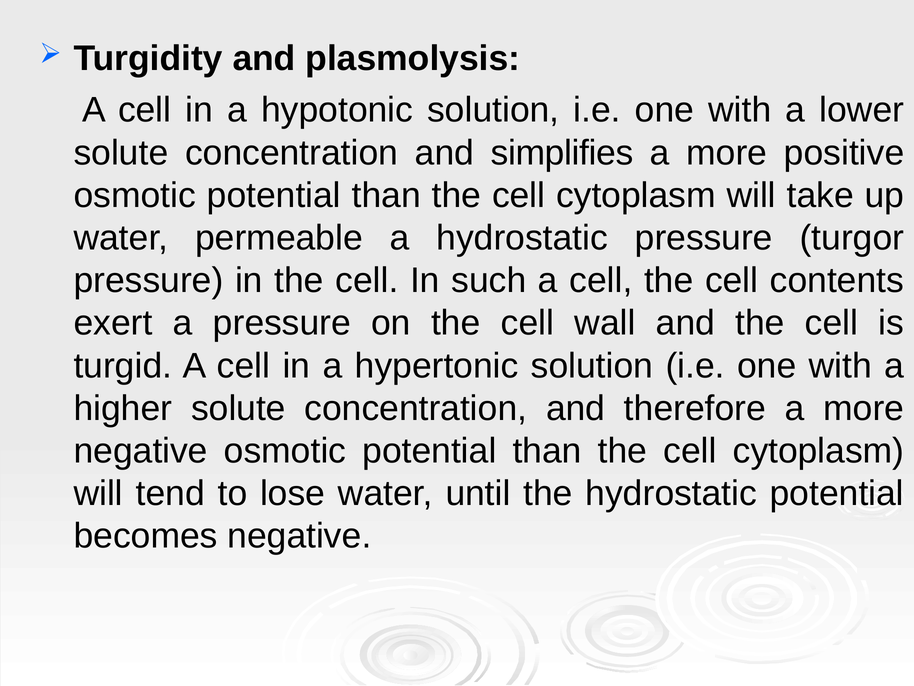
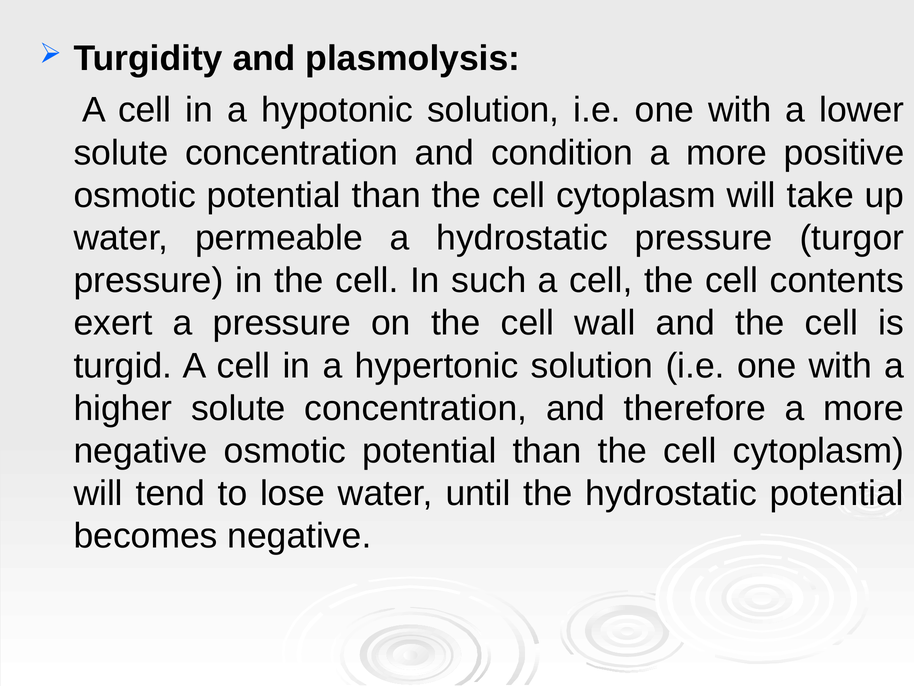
simplifies: simplifies -> condition
